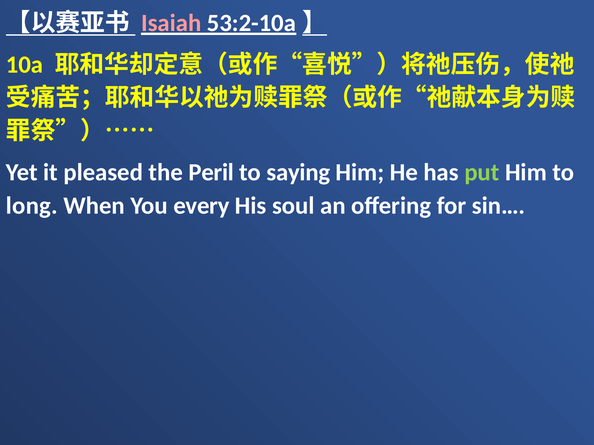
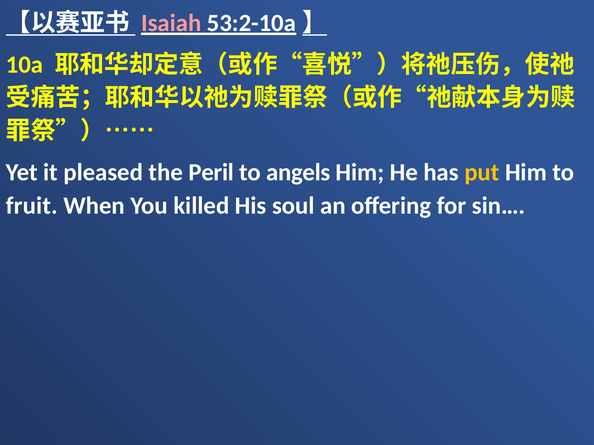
saying: saying -> angels
put colour: light green -> yellow
long: long -> fruit
every: every -> killed
